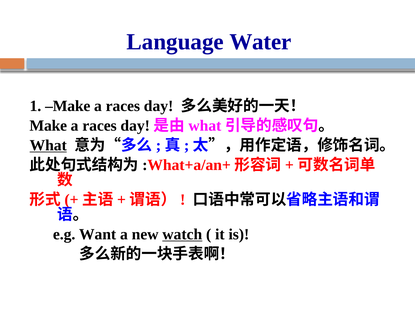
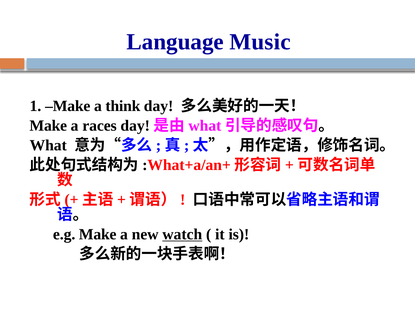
Water: Water -> Music
races at (123, 106): races -> think
What underline: present -> none
e.g Want: Want -> Make
